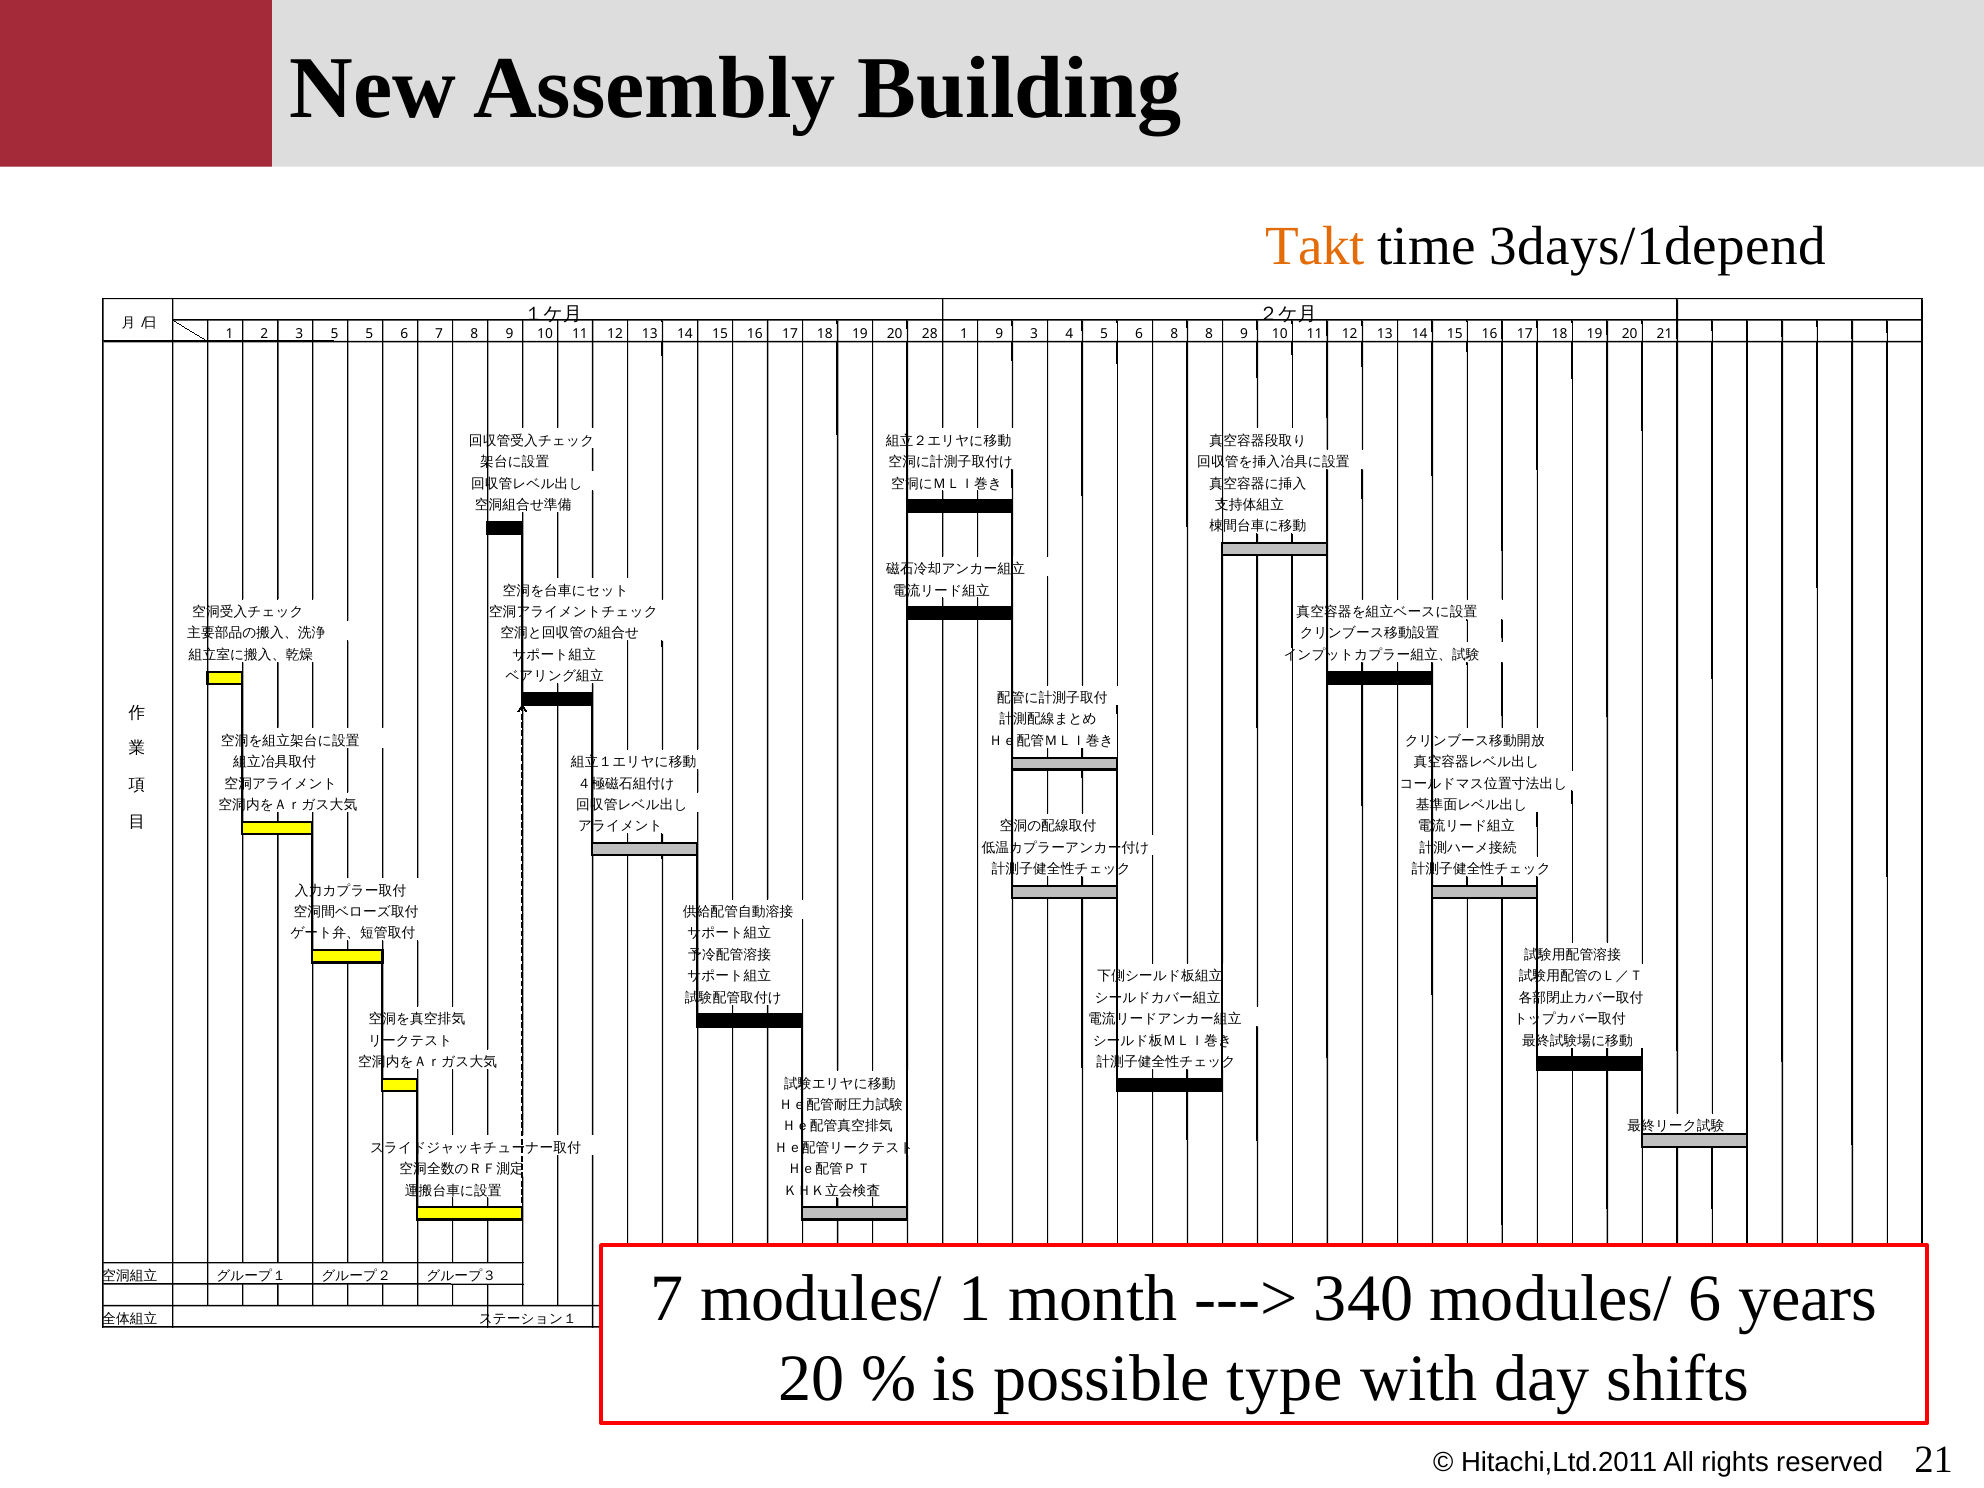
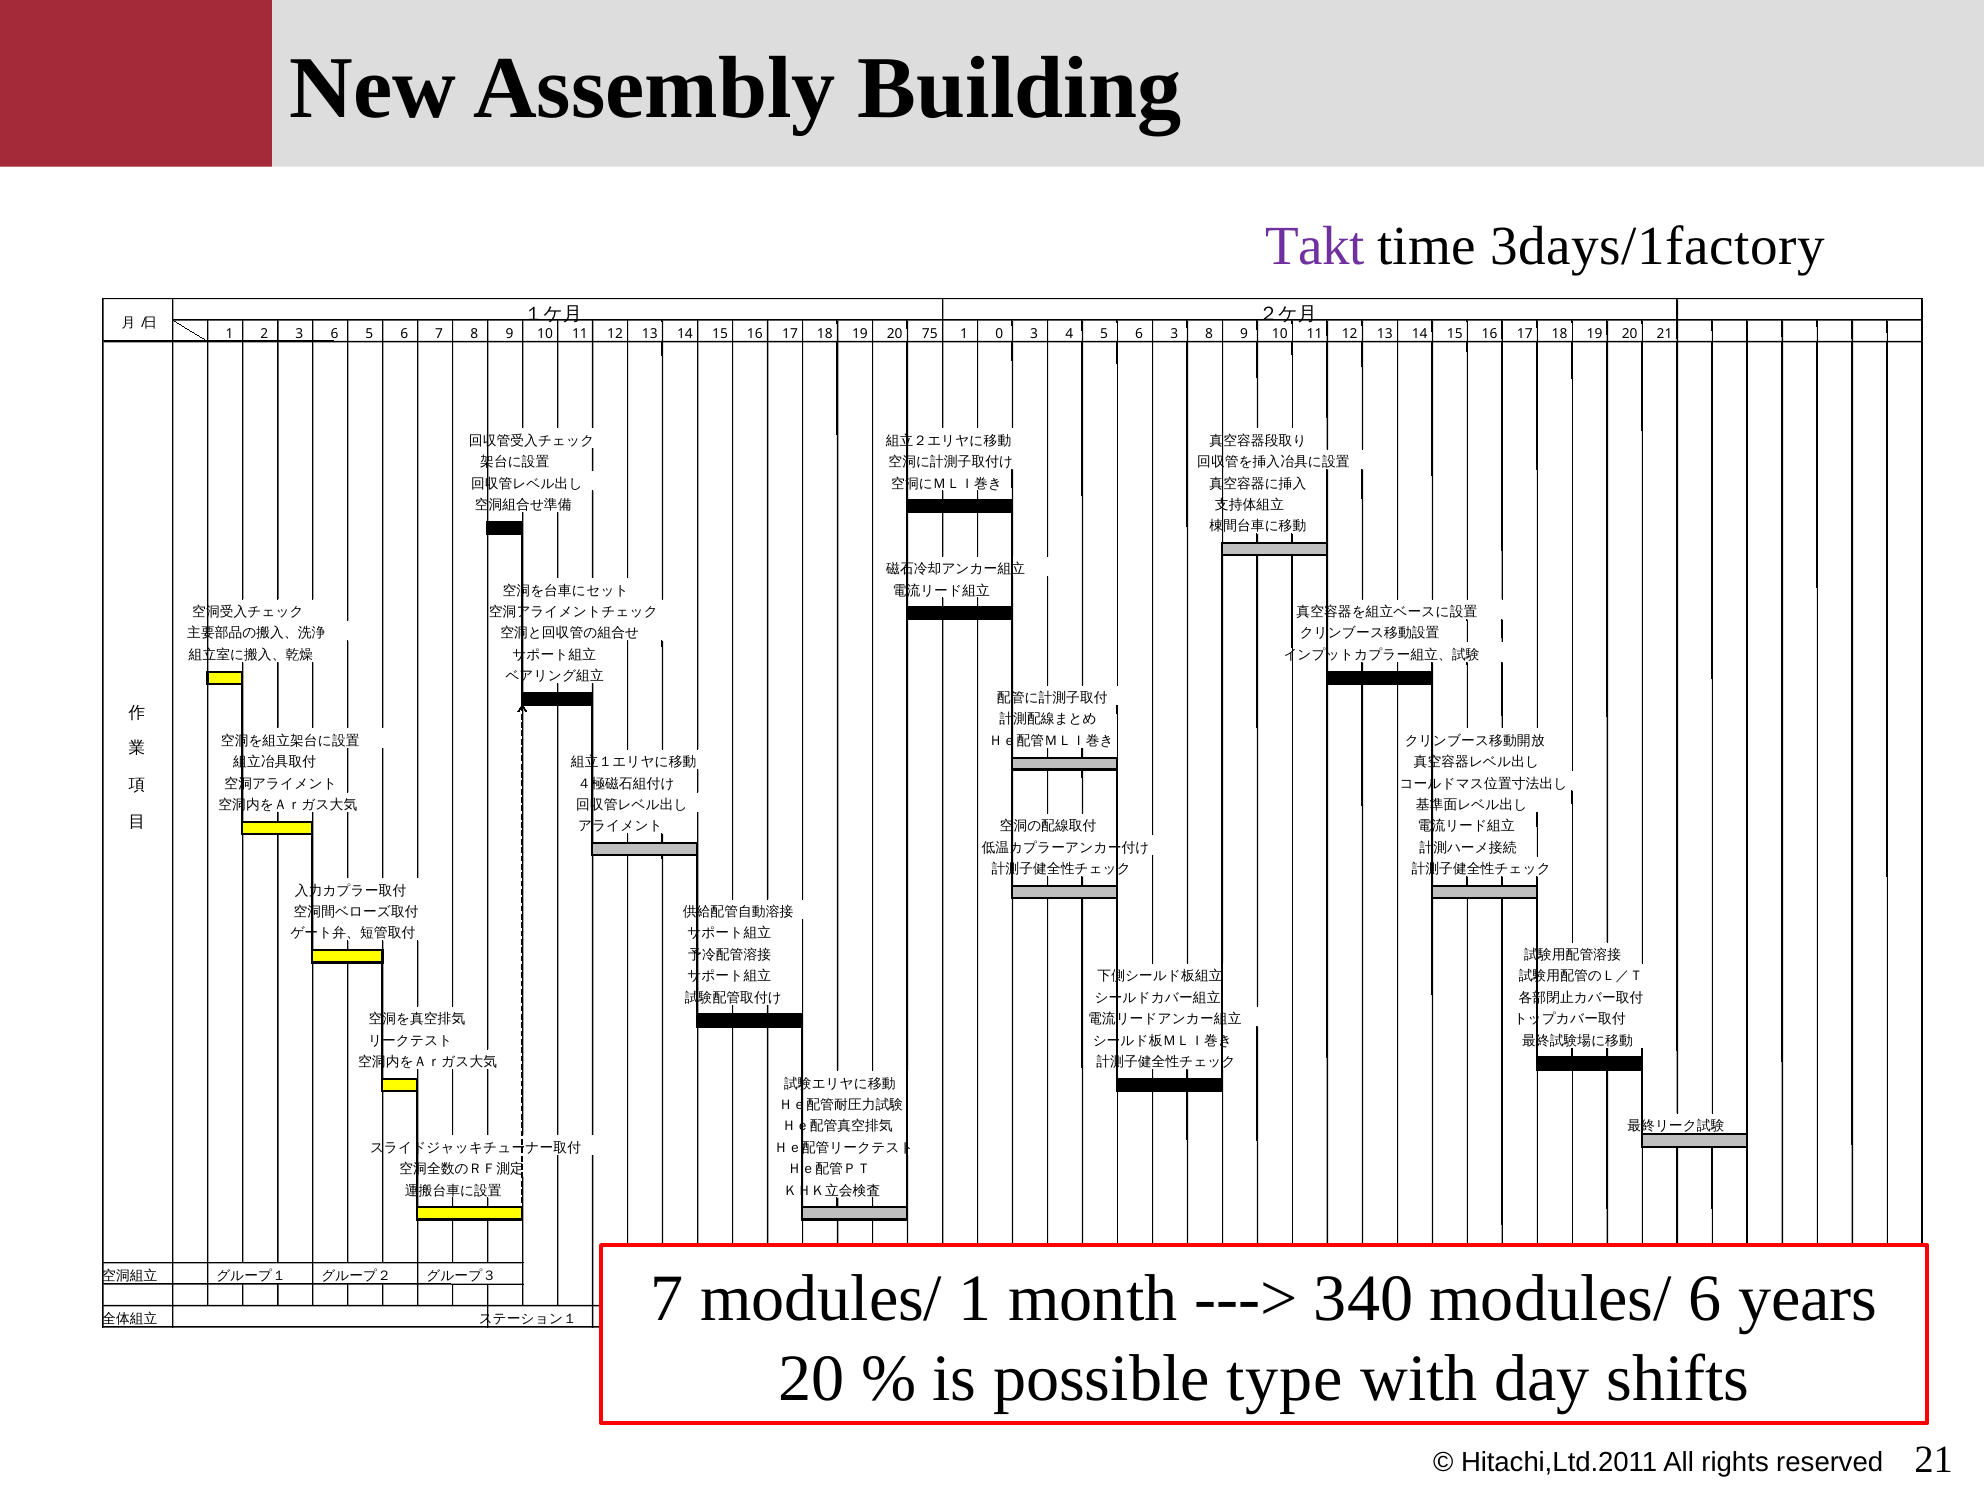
Takt colour: orange -> purple
3days/1depend: 3days/1depend -> 3days/1factory
3 5: 5 -> 6
28: 28 -> 75
1 9: 9 -> 0
6 8: 8 -> 3
